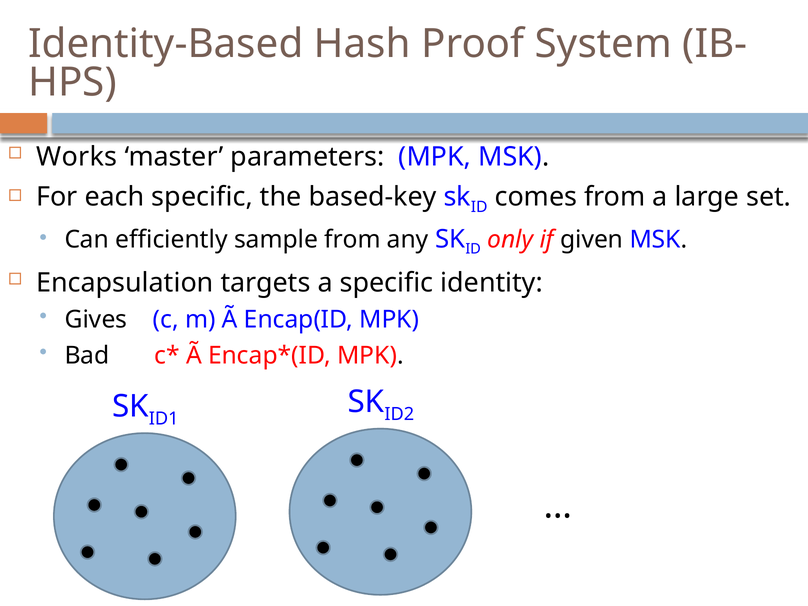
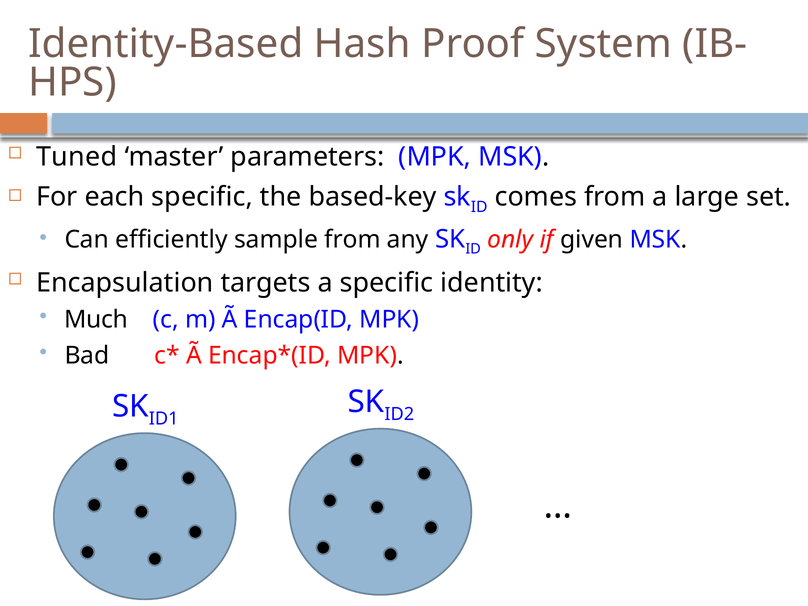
Works: Works -> Tuned
Gives: Gives -> Much
